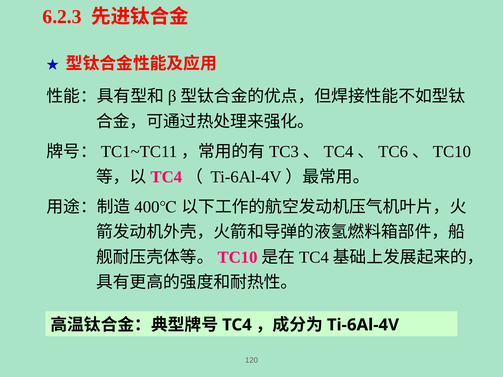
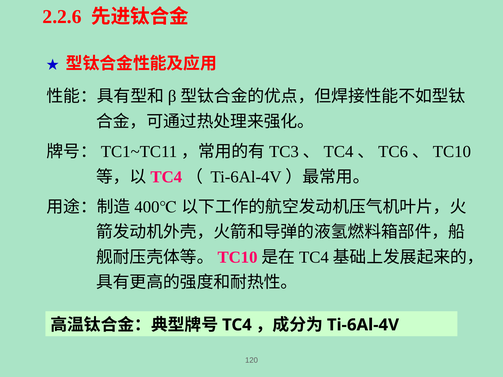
6.2.3: 6.2.3 -> 2.2.6
